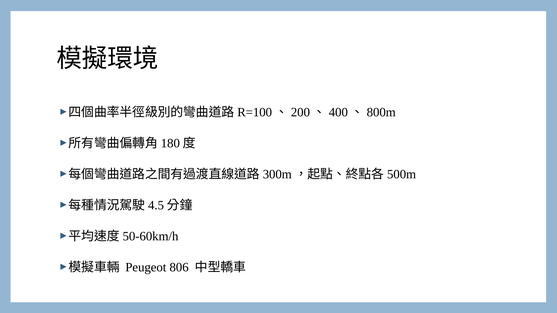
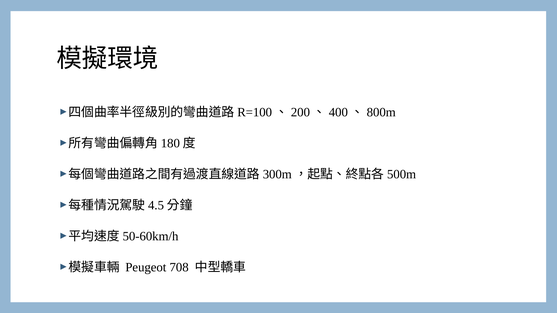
806: 806 -> 708
